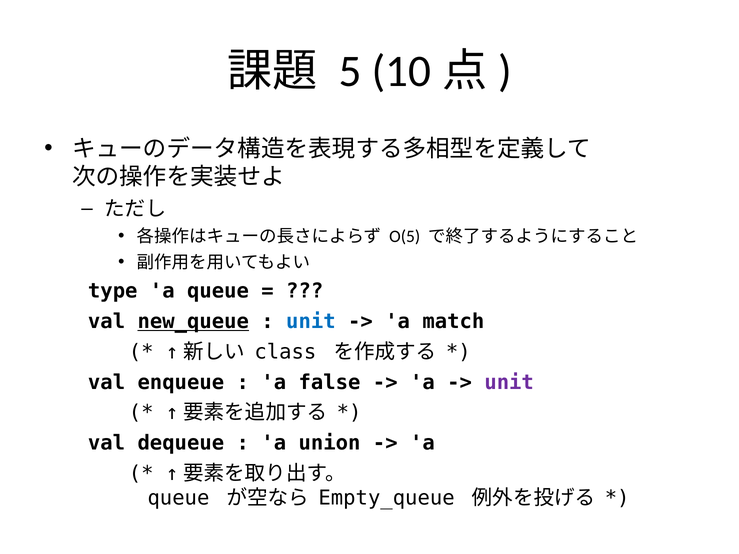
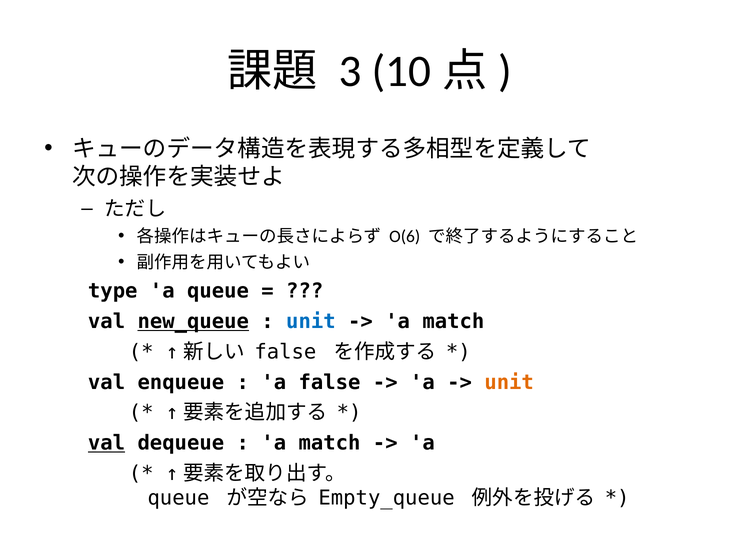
5: 5 -> 3
O(5: O(5 -> O(6
class at (285, 352): class -> false
unit at (509, 383) colour: purple -> orange
val at (107, 443) underline: none -> present
union at (330, 443): union -> match
